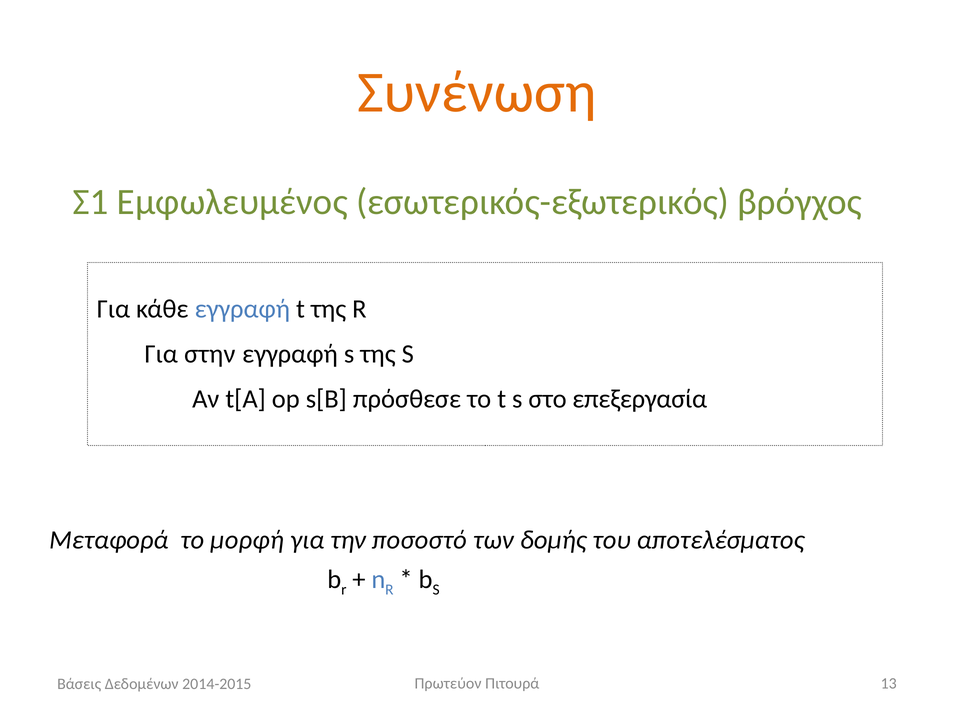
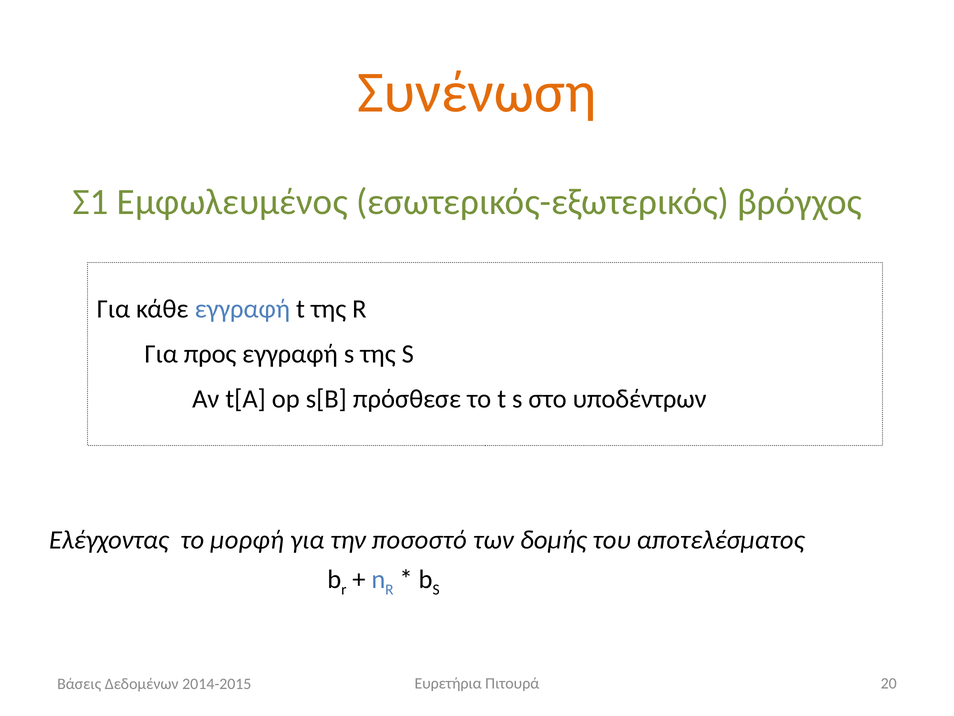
στην: στην -> προς
επεξεργασία: επεξεργασία -> υποδέντρων
Μεταφορά: Μεταφορά -> Ελέγχοντας
Πρωτεύον: Πρωτεύον -> Ευρετήρια
13: 13 -> 20
